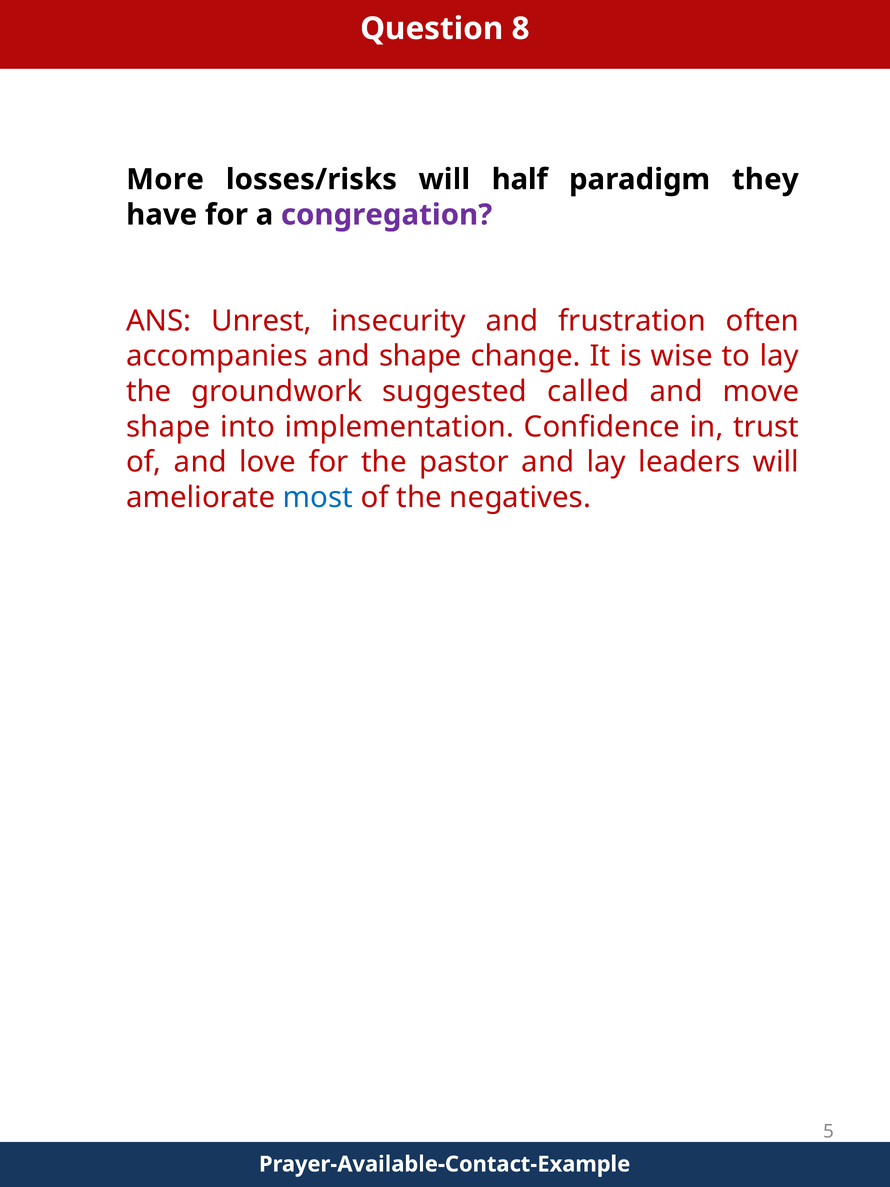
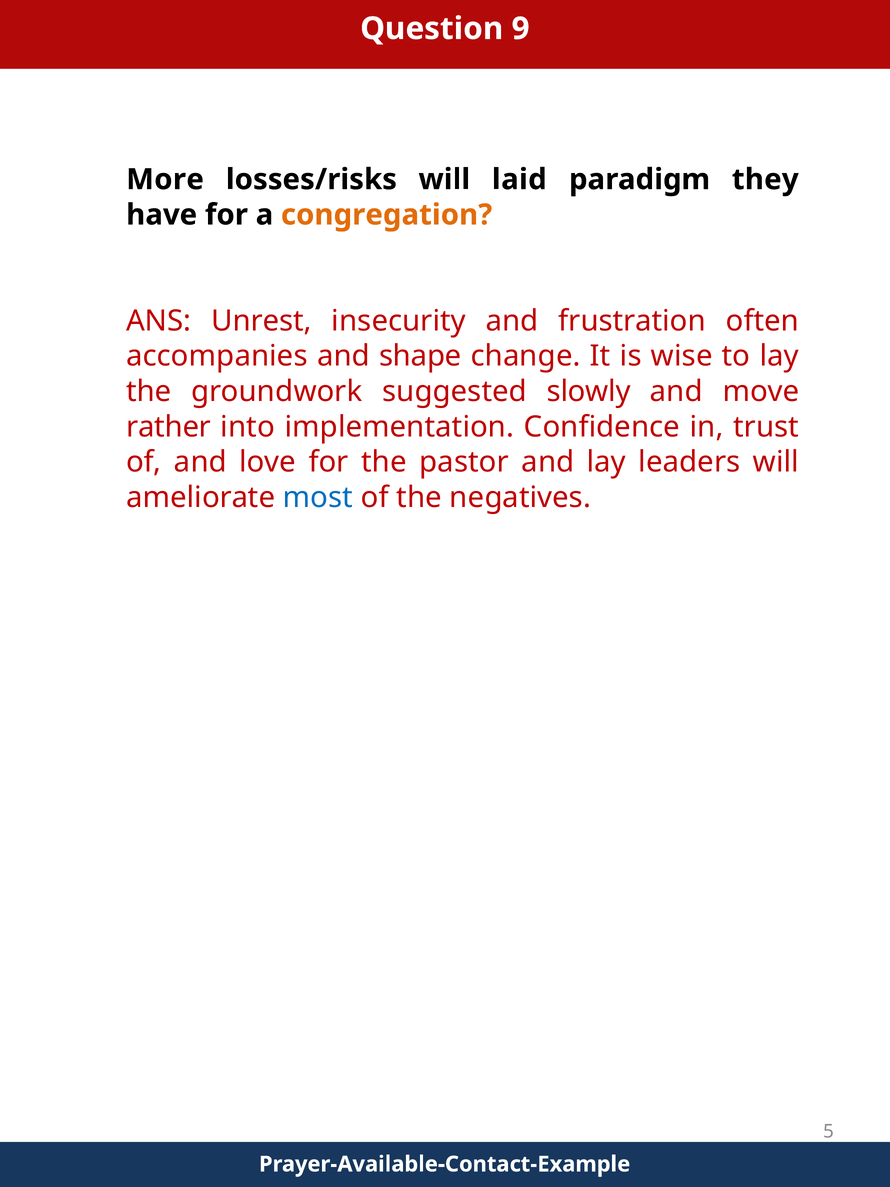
8: 8 -> 9
half: half -> laid
congregation colour: purple -> orange
called: called -> slowly
shape at (168, 427): shape -> rather
